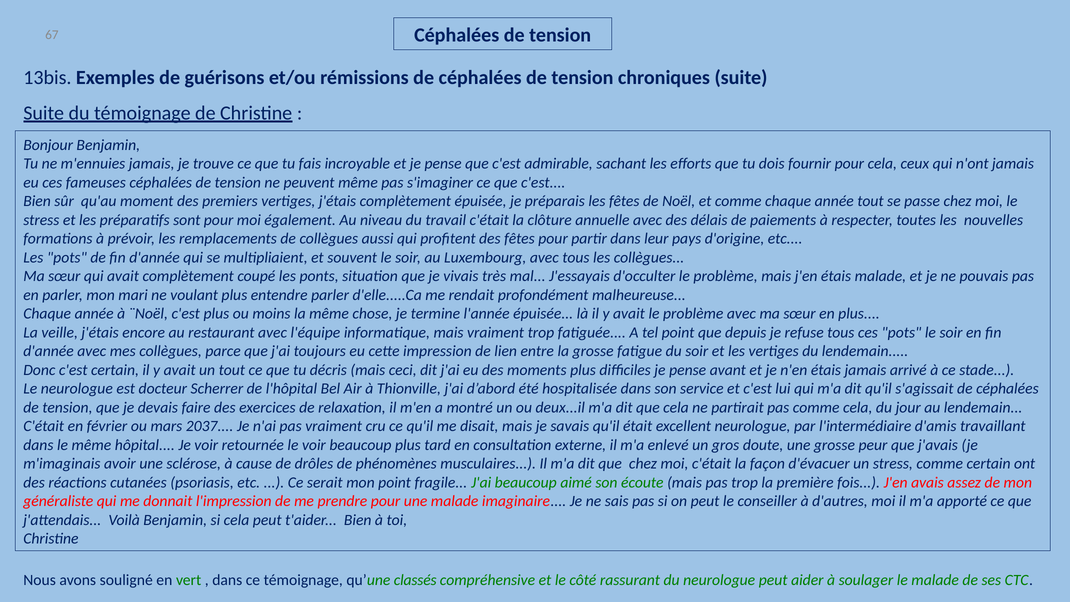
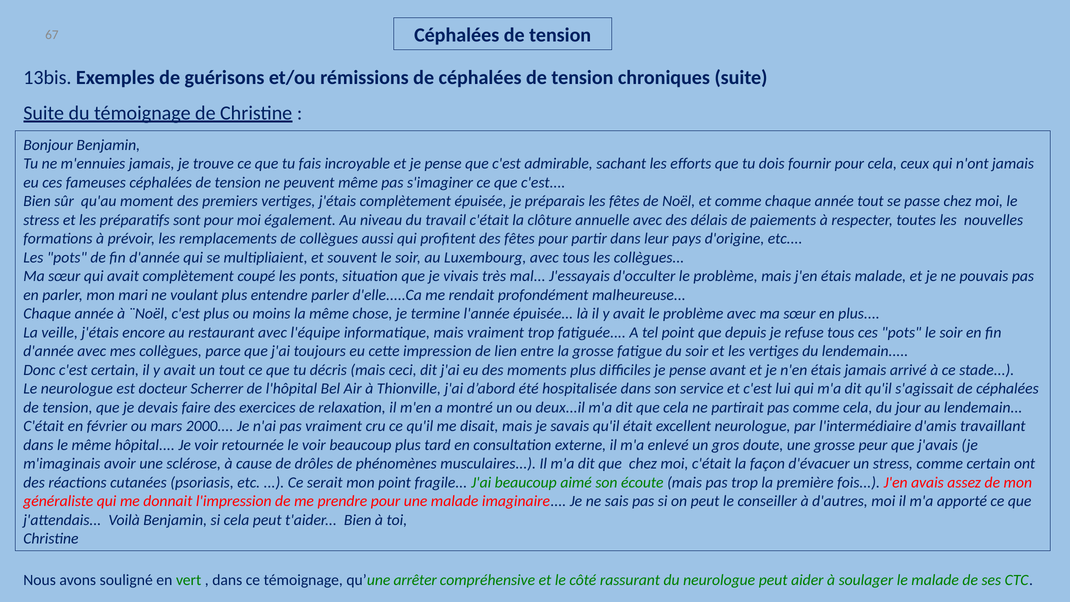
2037: 2037 -> 2000
classés: classés -> arrêter
